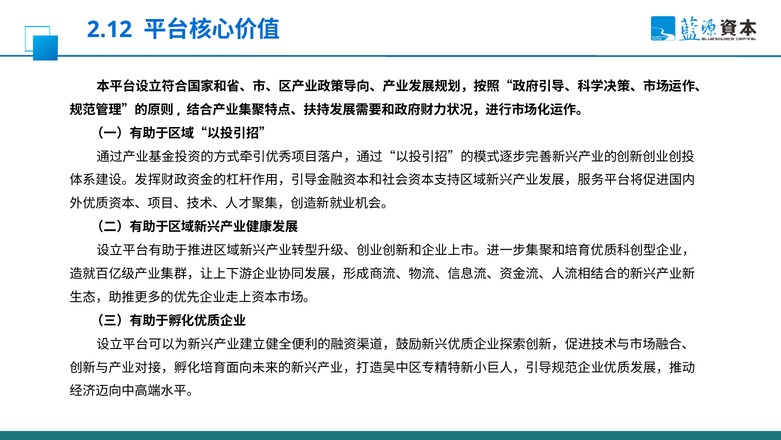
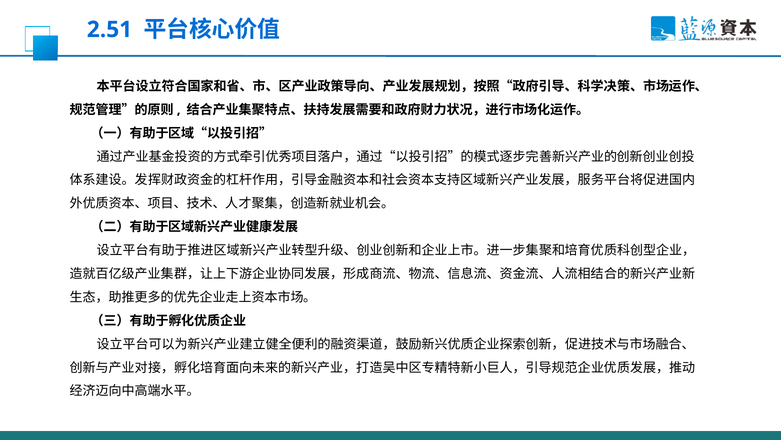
2.12: 2.12 -> 2.51
